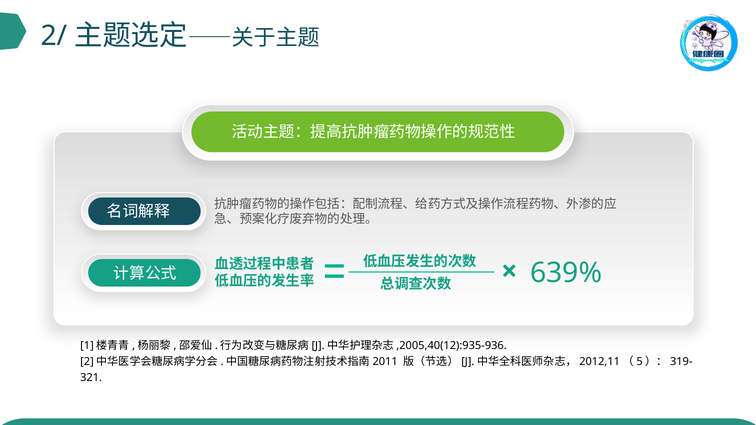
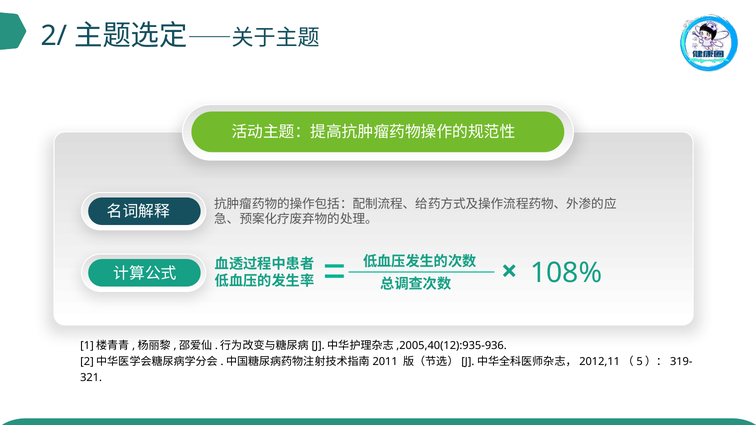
639%: 639% -> 108%
